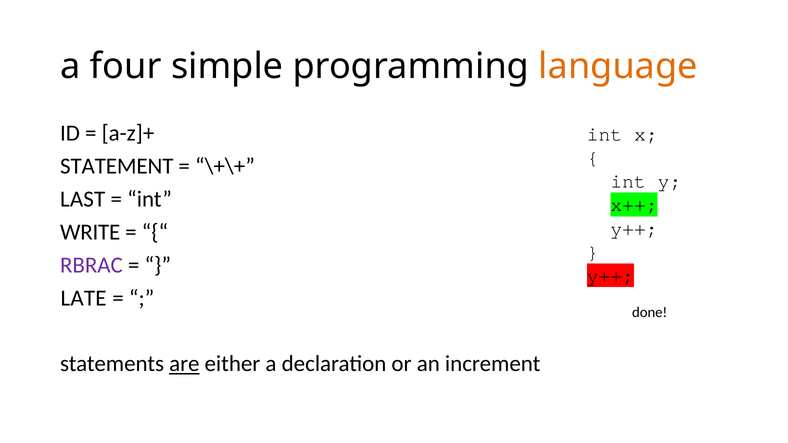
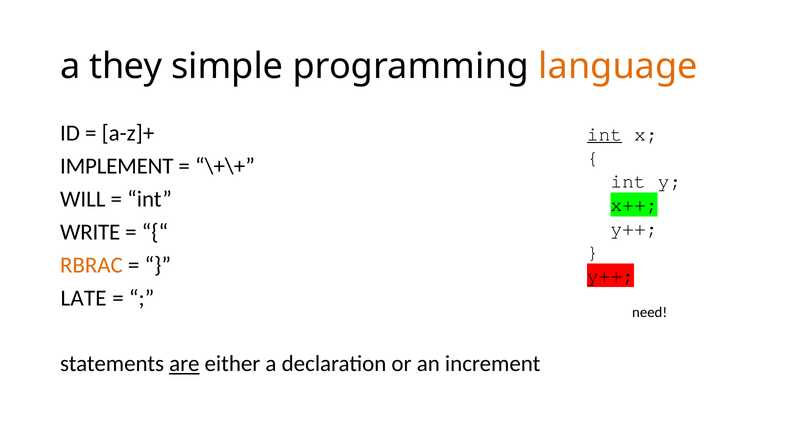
four: four -> they
int at (604, 134) underline: none -> present
STATEMENT: STATEMENT -> IMPLEMENT
LAST: LAST -> WILL
RBRAC colour: purple -> orange
done: done -> need
